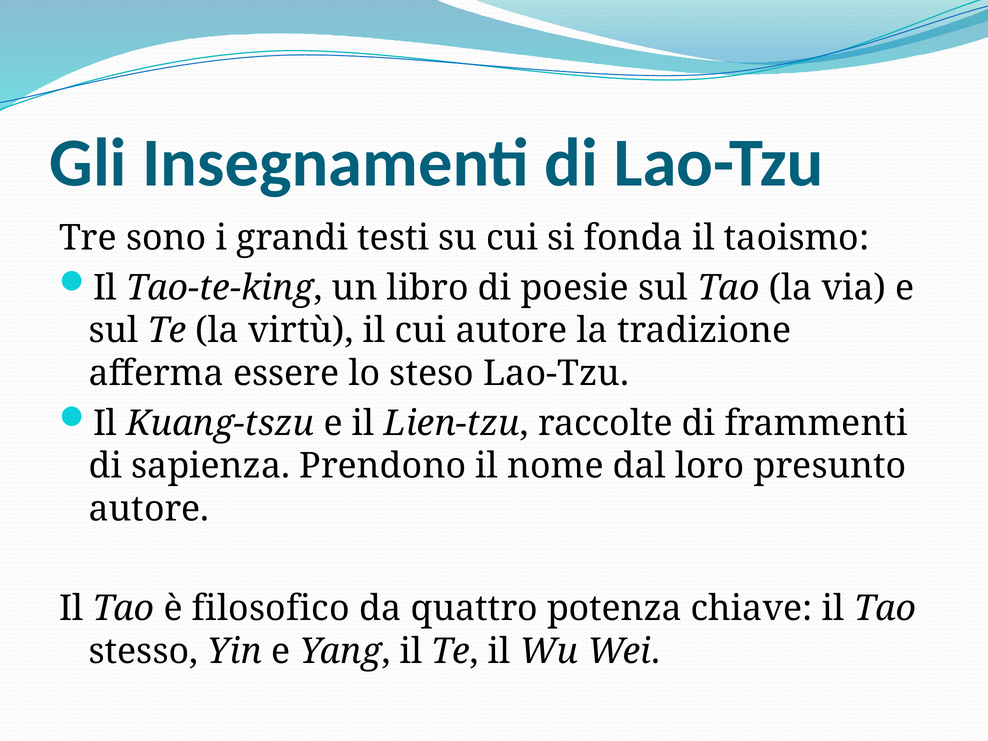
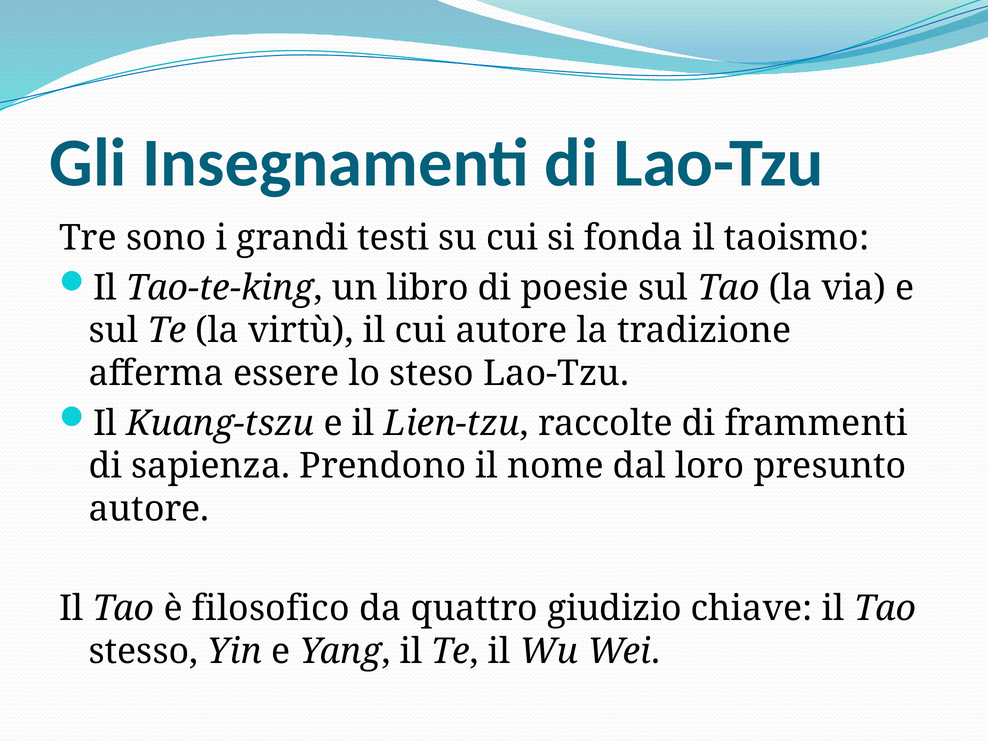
potenza: potenza -> giudizio
